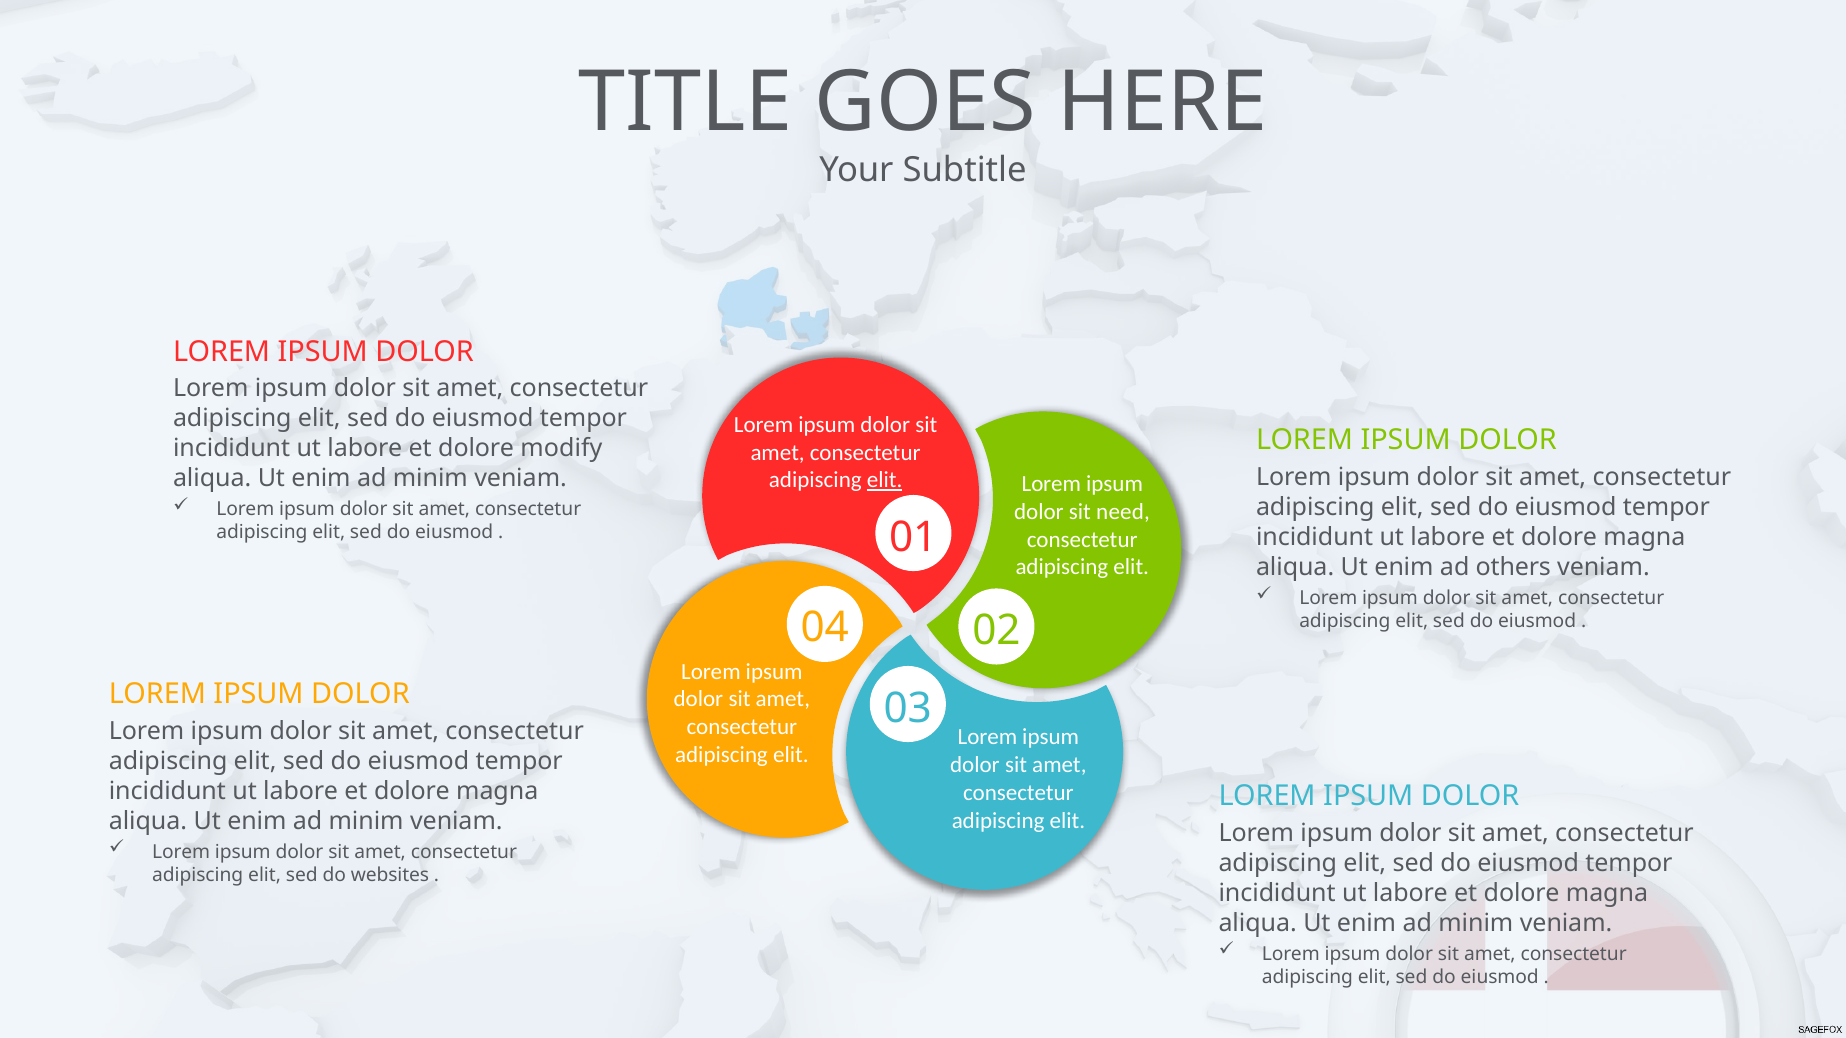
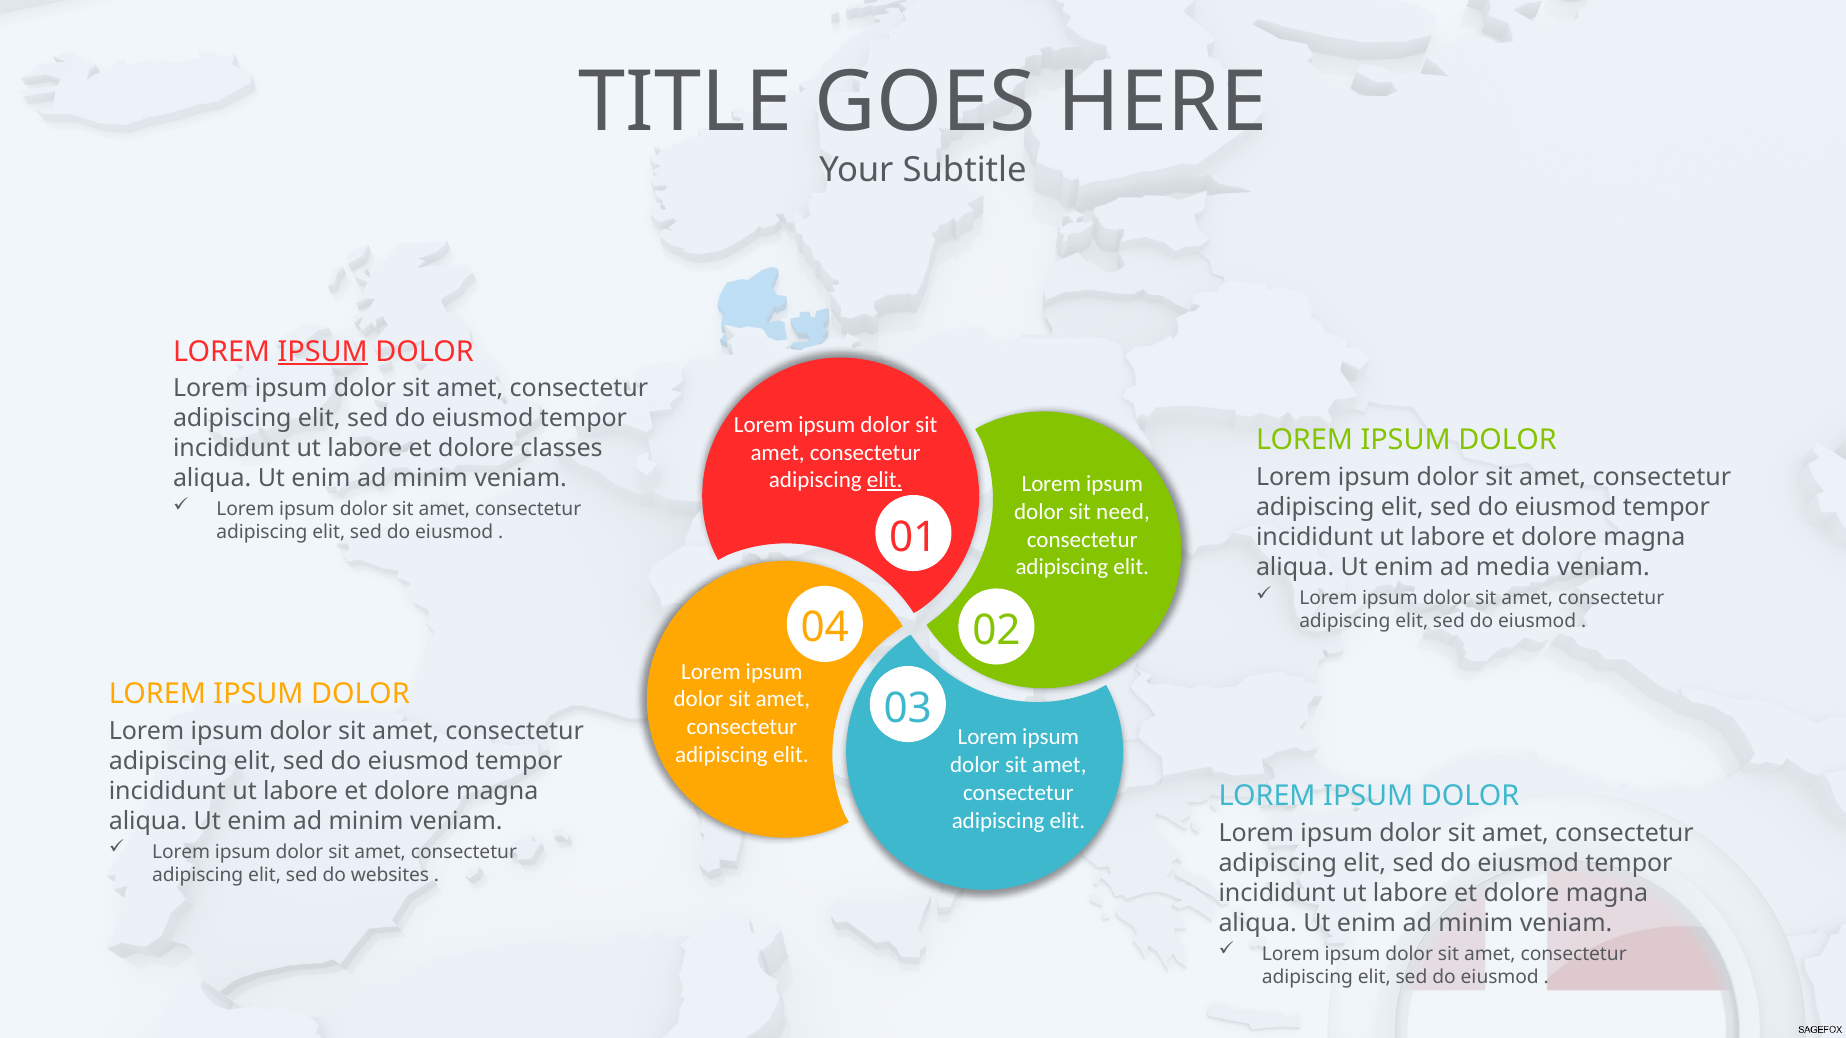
IPSUM at (323, 352) underline: none -> present
modify: modify -> classes
others: others -> media
